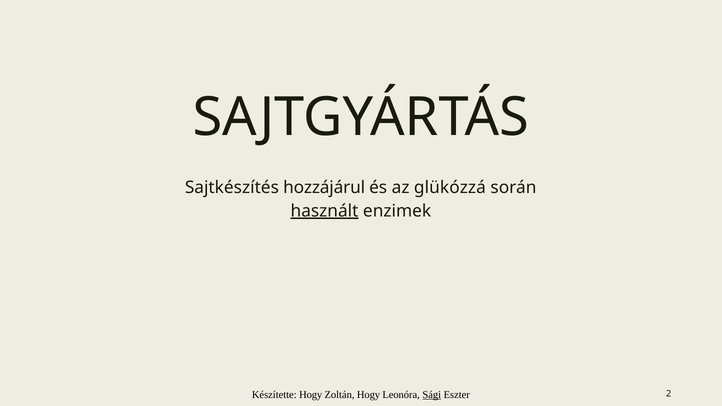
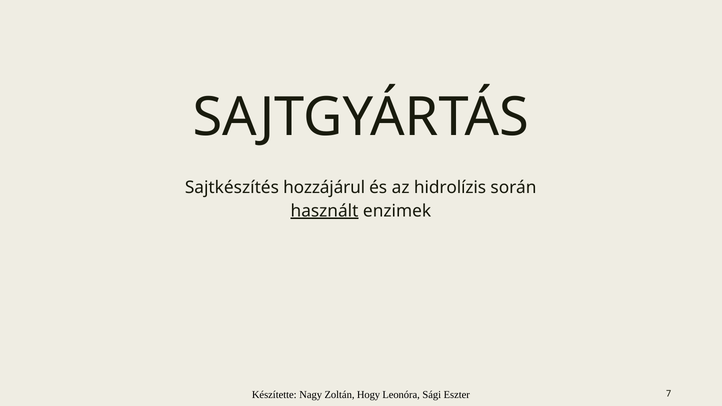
glükózzá: glükózzá -> hidrolízis
Készítette Hogy: Hogy -> Nagy
Sági underline: present -> none
2: 2 -> 7
